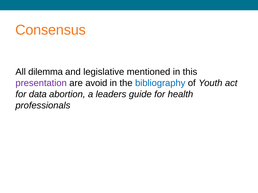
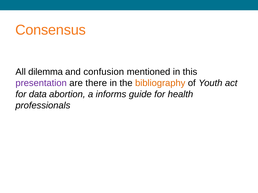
legislative: legislative -> confusion
avoid: avoid -> there
bibliography colour: blue -> orange
leaders: leaders -> informs
